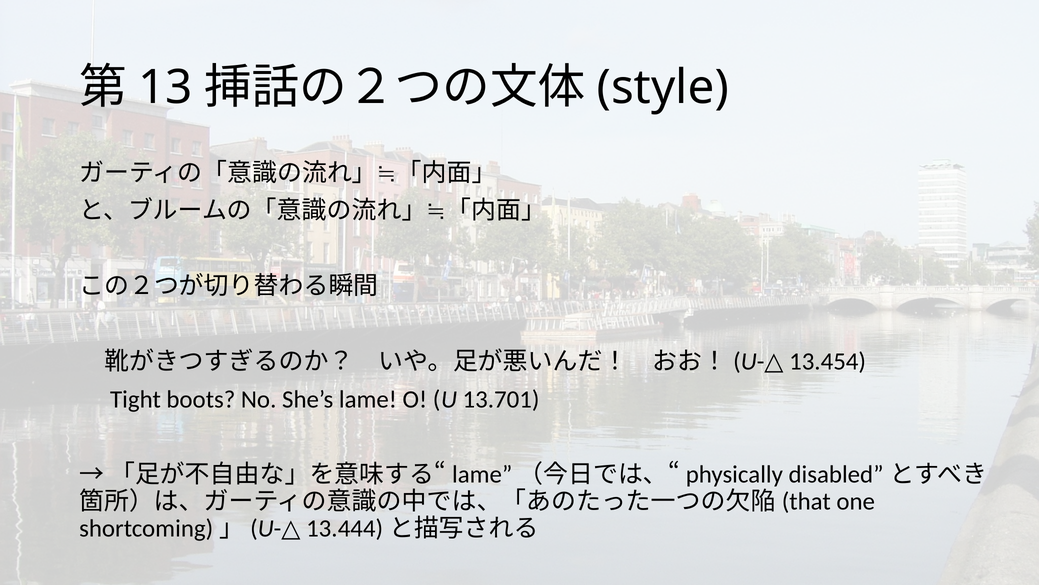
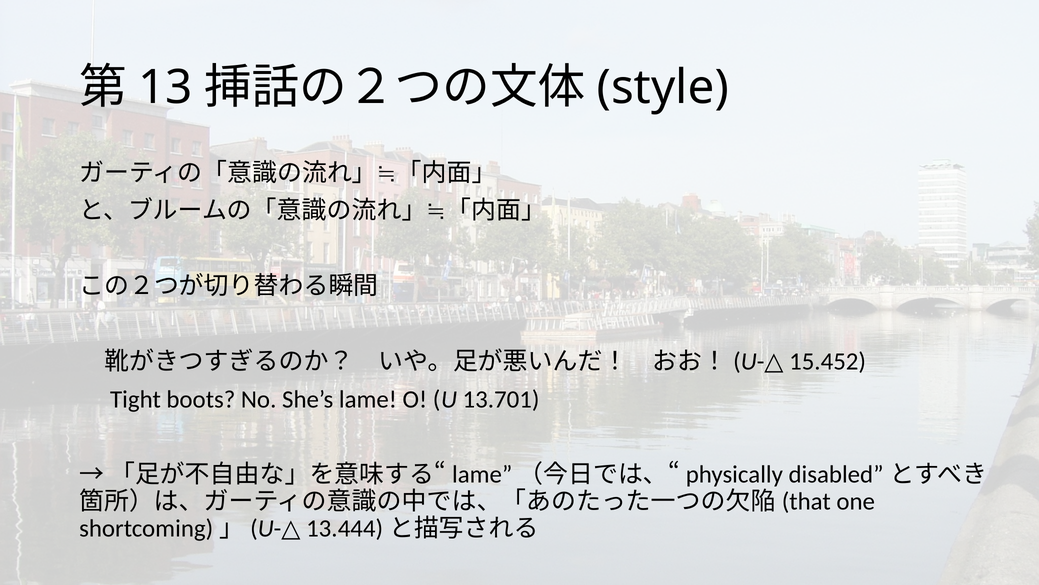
13.454: 13.454 -> 15.452
